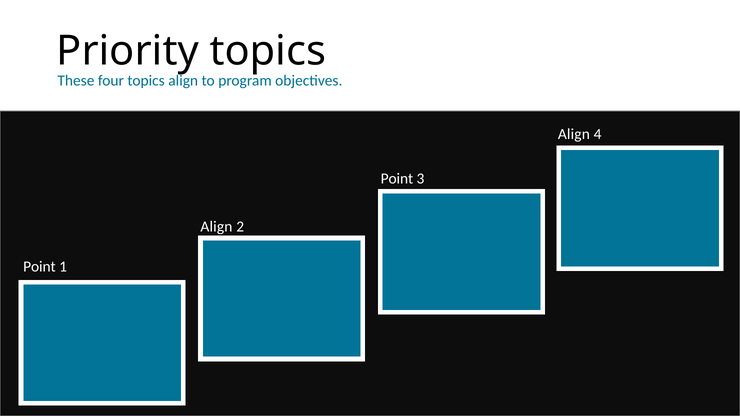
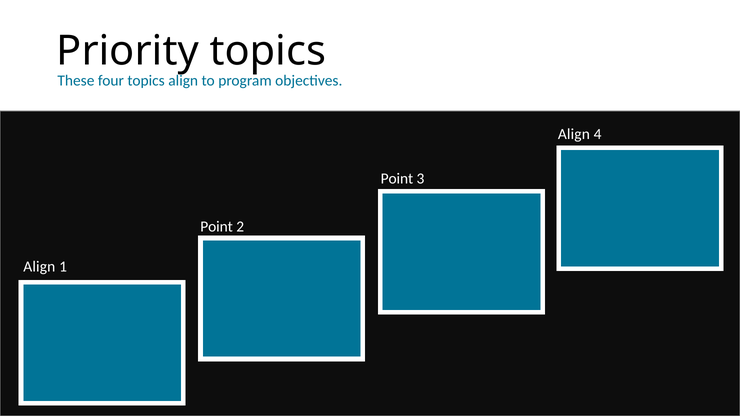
Align at (216, 227): Align -> Point
Point at (39, 267): Point -> Align
